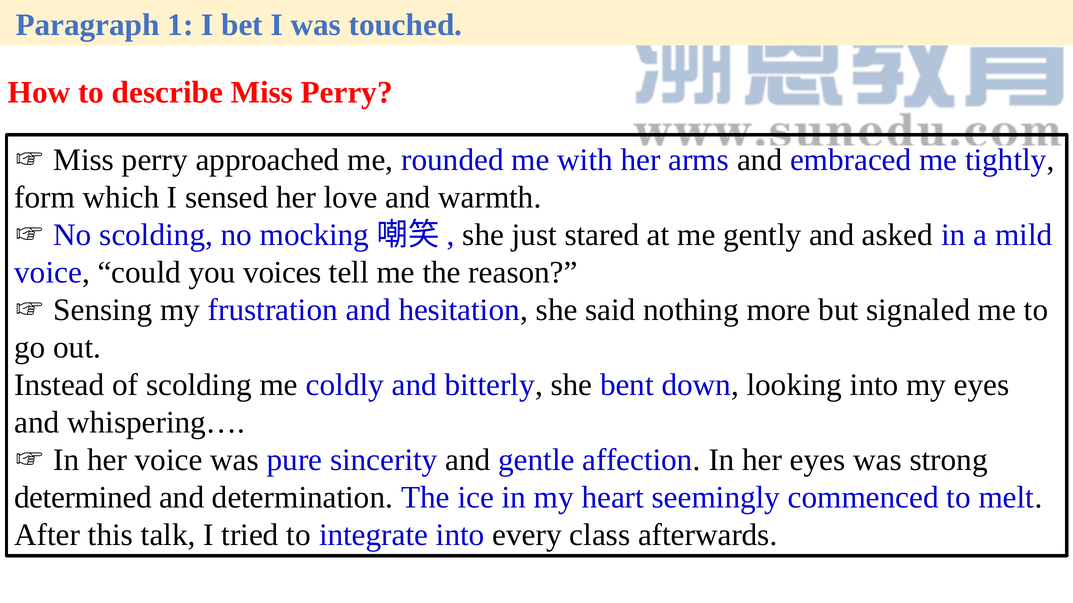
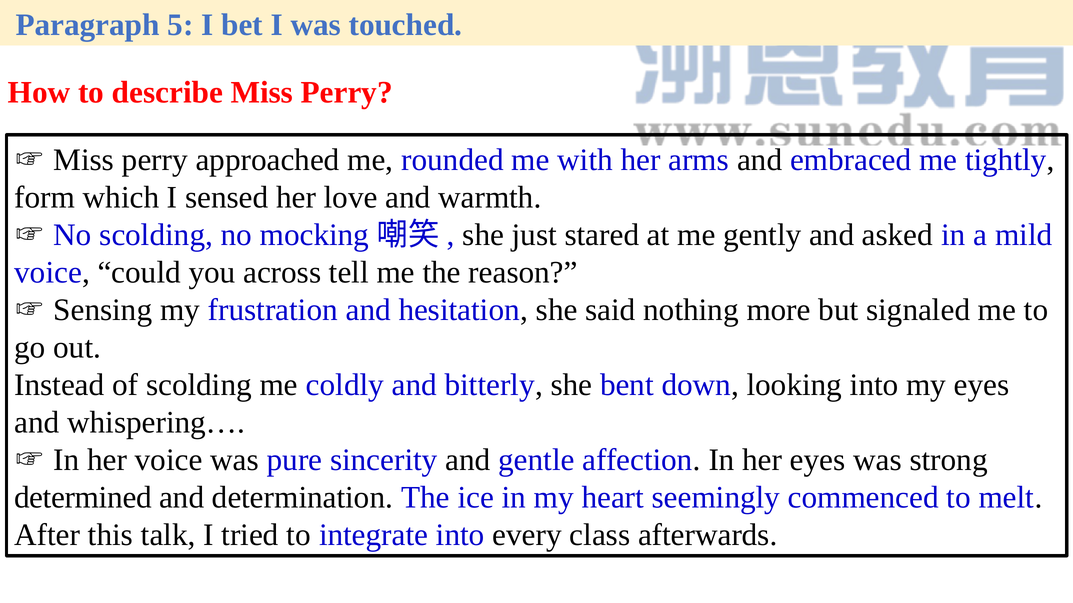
1: 1 -> 5
voices: voices -> across
